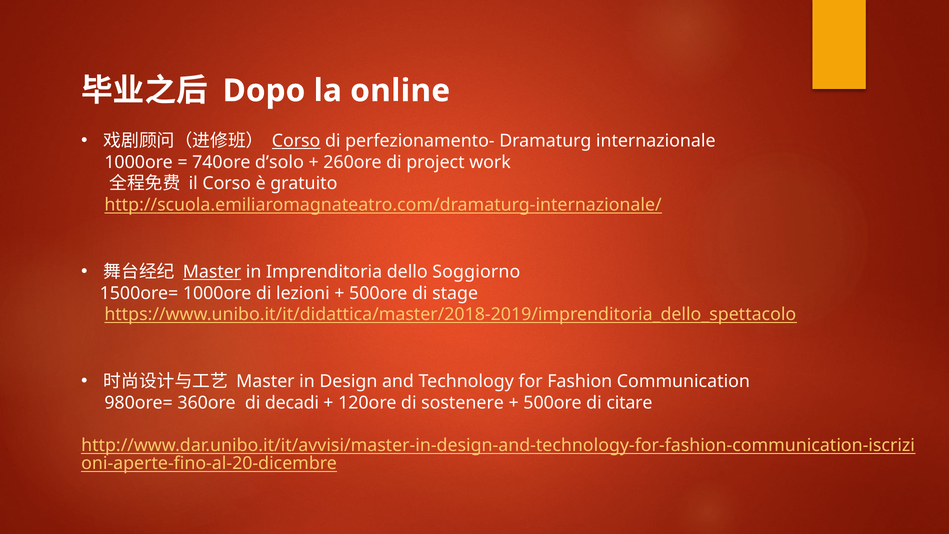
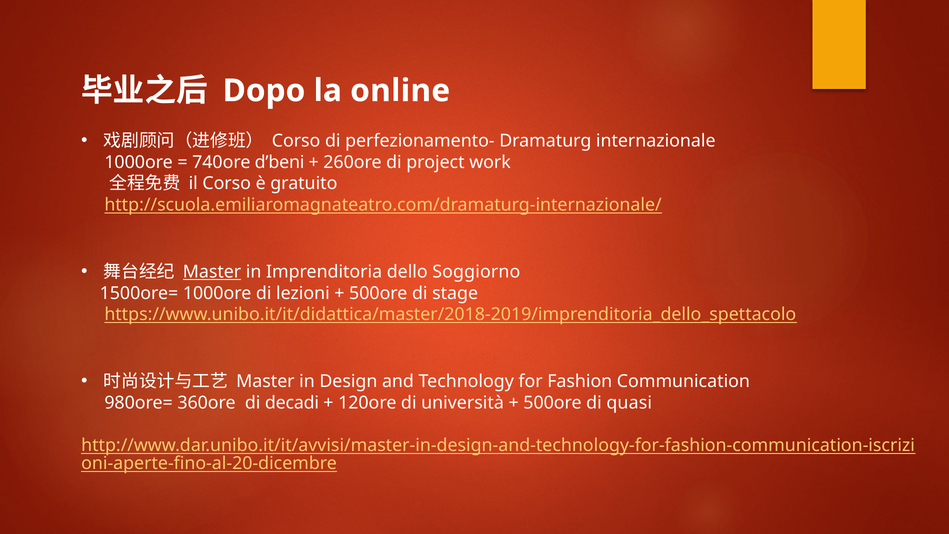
Corso at (296, 141) underline: present -> none
d’solo: d’solo -> d’beni
sostenere: sostenere -> università
citare: citare -> quasi
